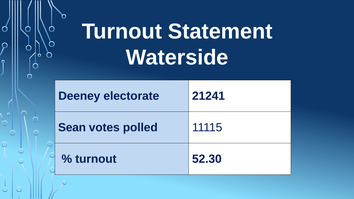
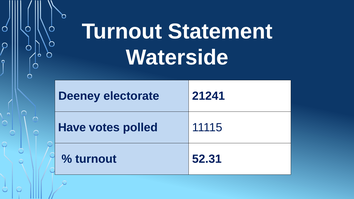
Sean: Sean -> Have
52.30: 52.30 -> 52.31
